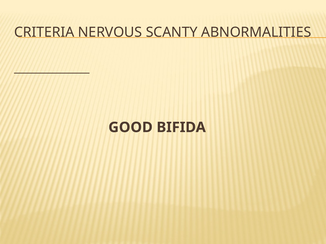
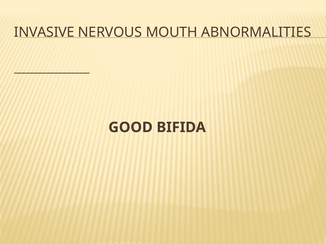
CRITERIA: CRITERIA -> INVASIVE
SCANTY: SCANTY -> MOUTH
